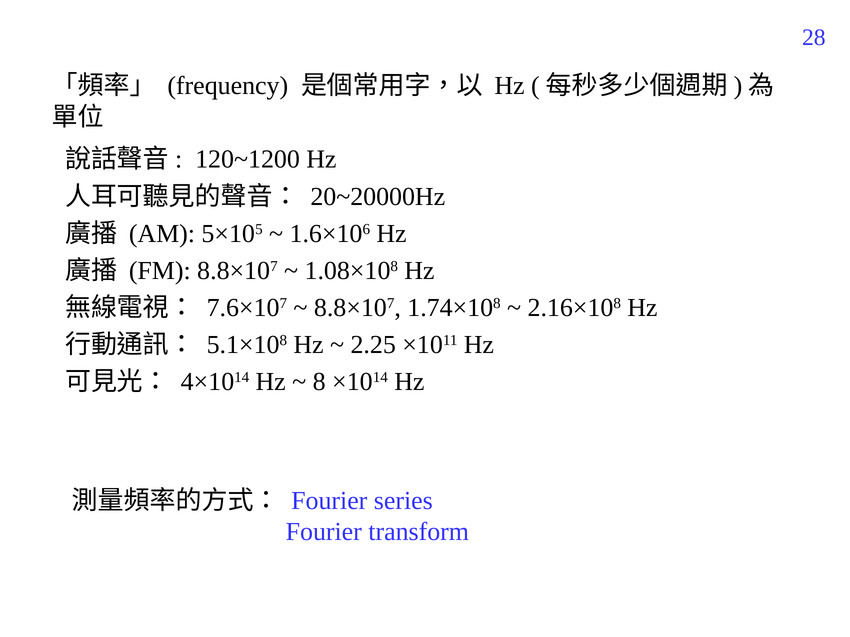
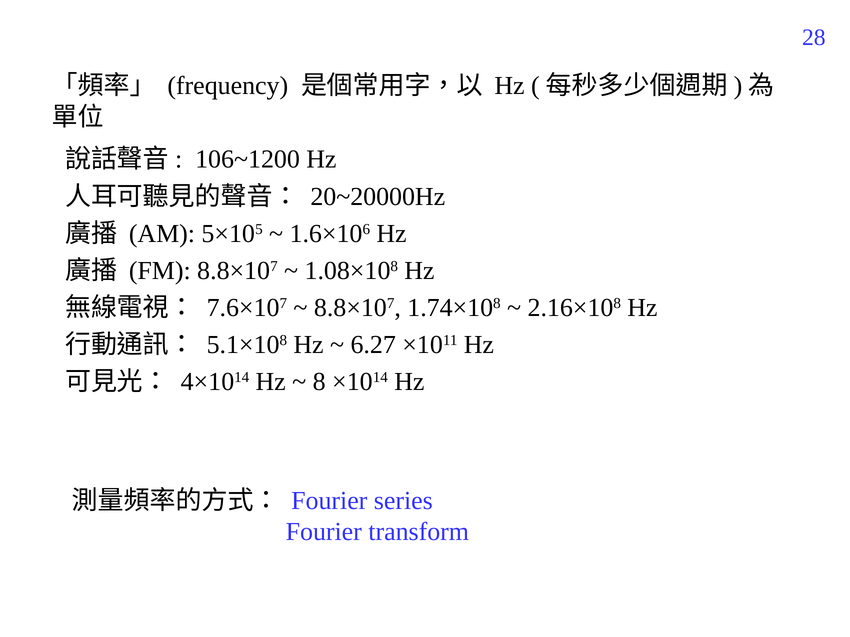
120~1200: 120~1200 -> 106~1200
2.25: 2.25 -> 6.27
